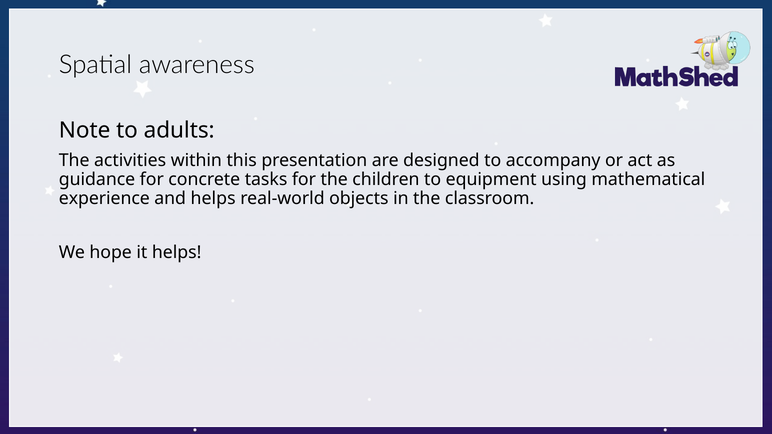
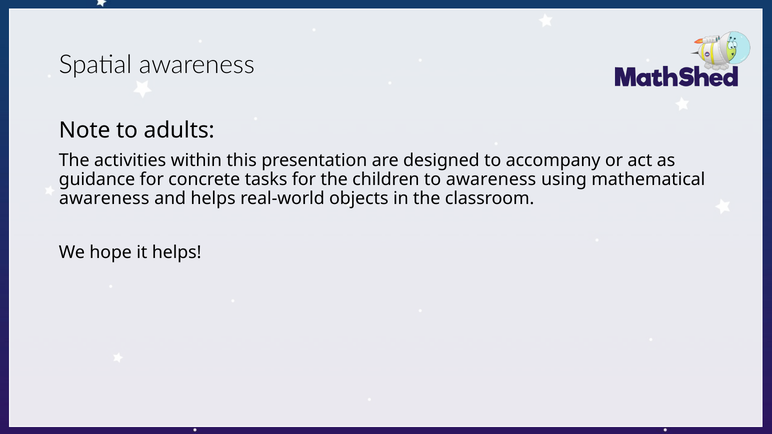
to equipment: equipment -> awareness
experience at (104, 198): experience -> awareness
